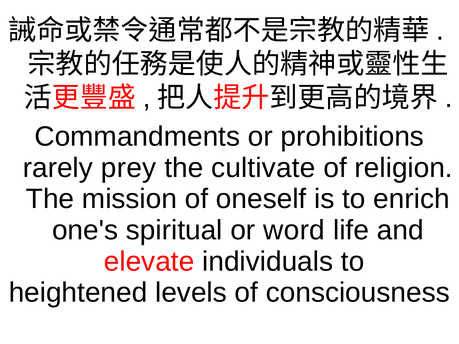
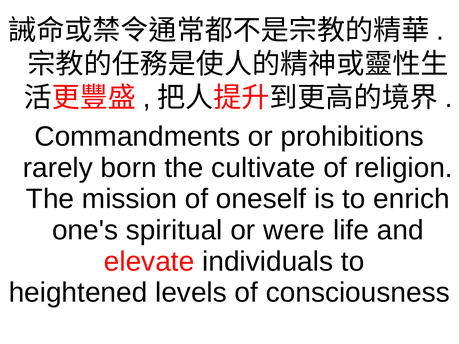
prey: prey -> born
word: word -> were
